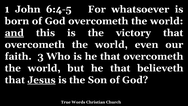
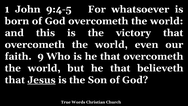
6:4-5: 6:4-5 -> 9:4-5
and underline: present -> none
3: 3 -> 9
